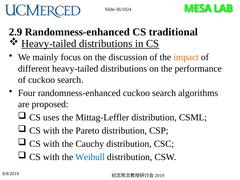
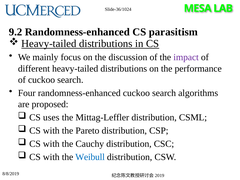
2.9: 2.9 -> 9.2
traditional: traditional -> parasitism
impact colour: orange -> purple
